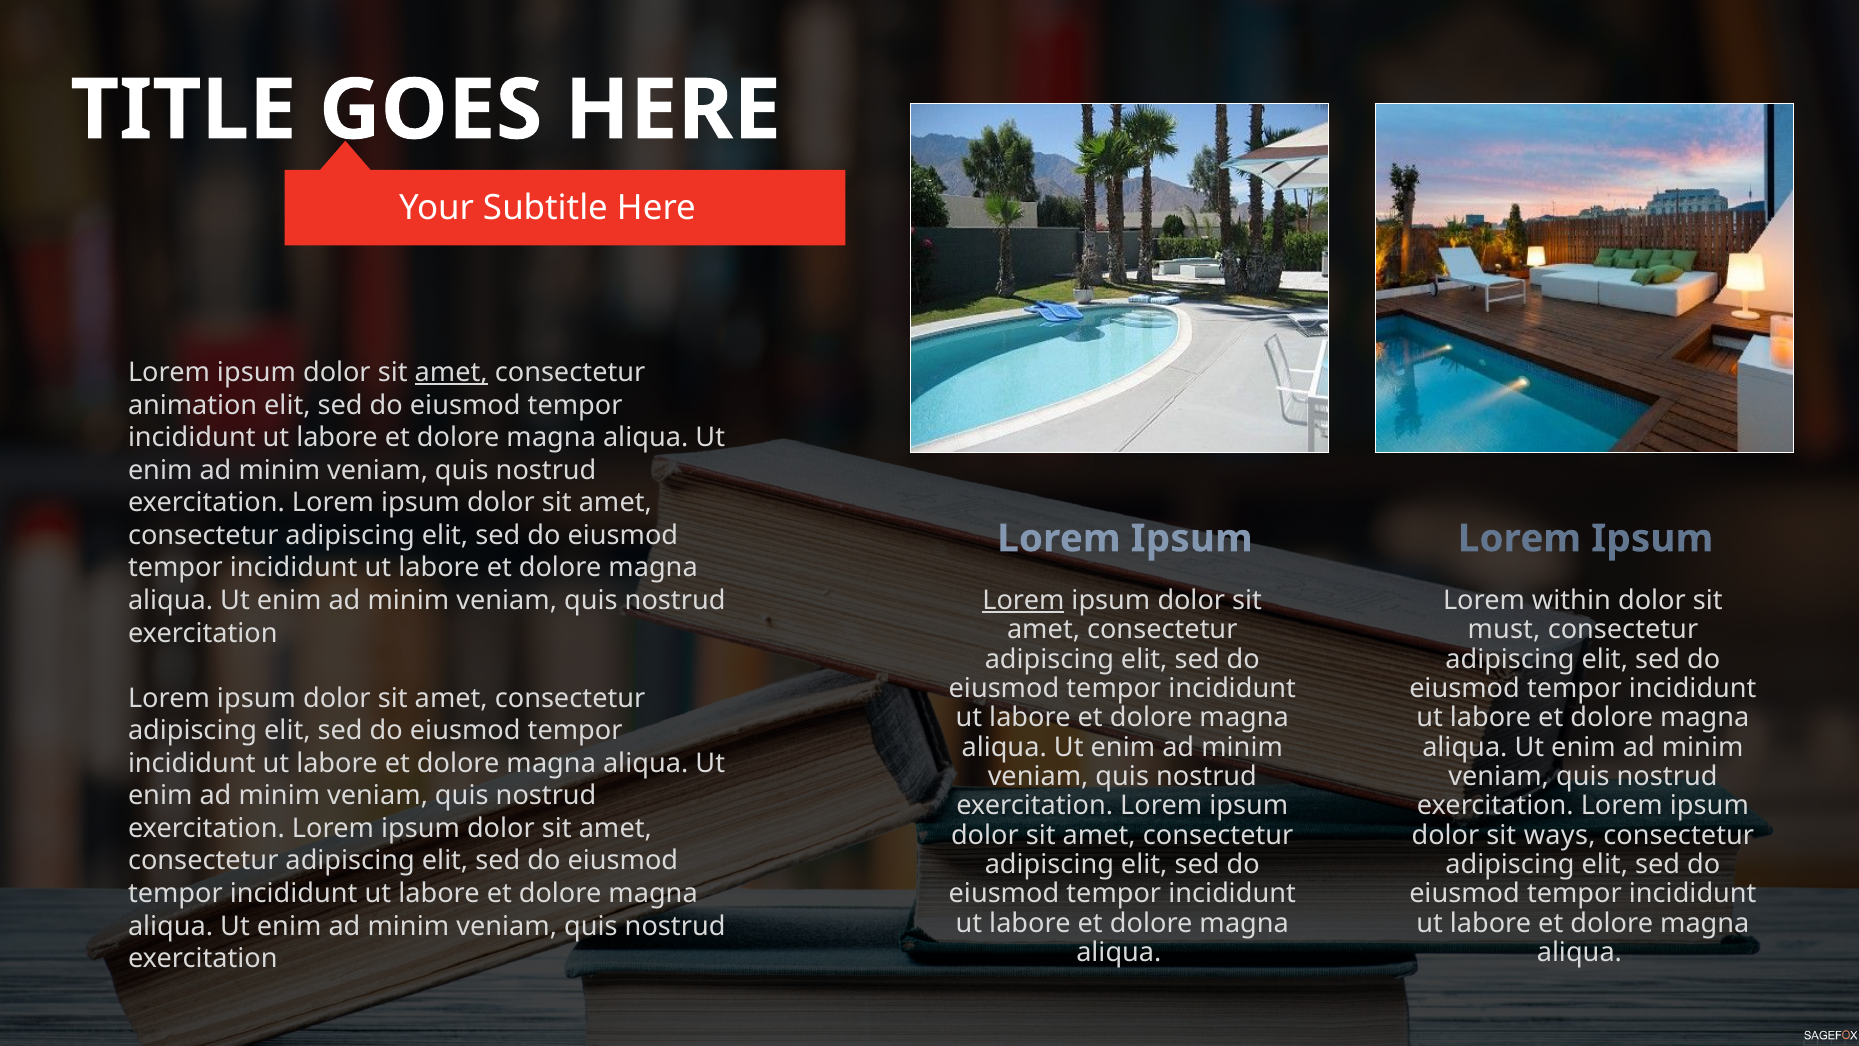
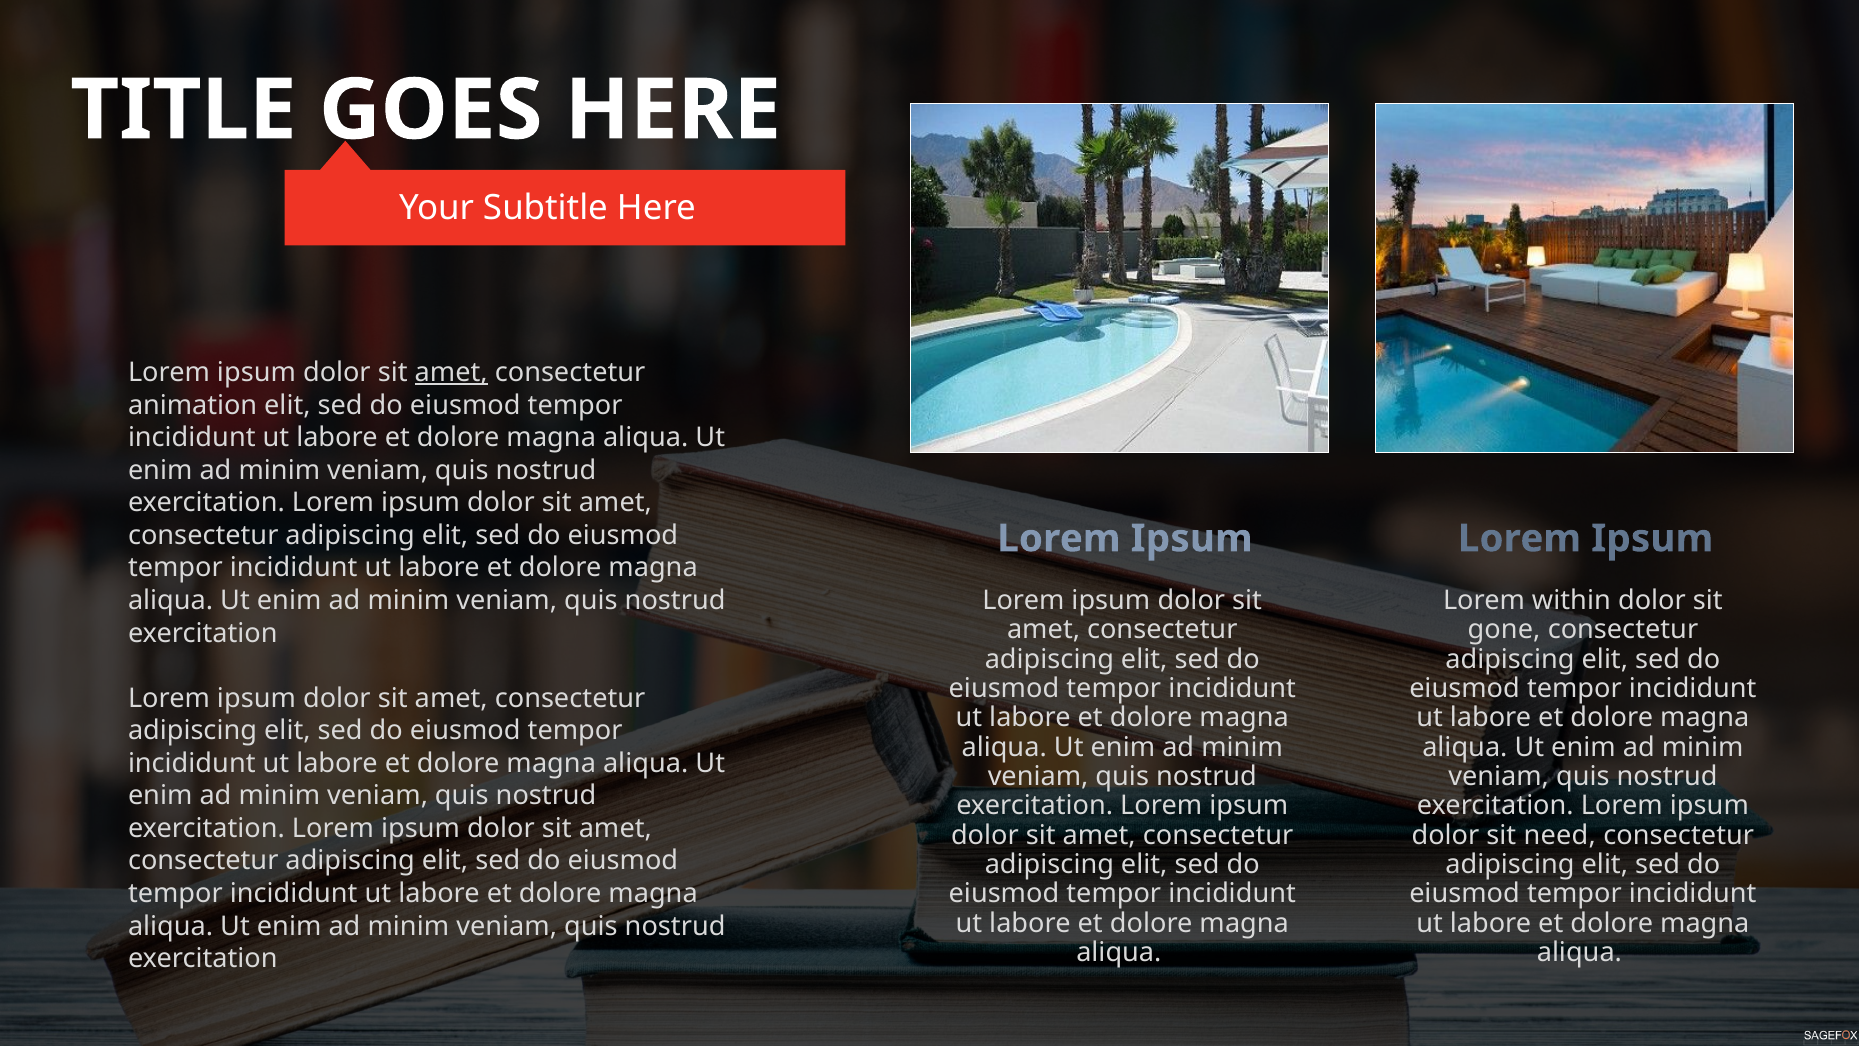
Lorem at (1023, 600) underline: present -> none
must: must -> gone
ways: ways -> need
